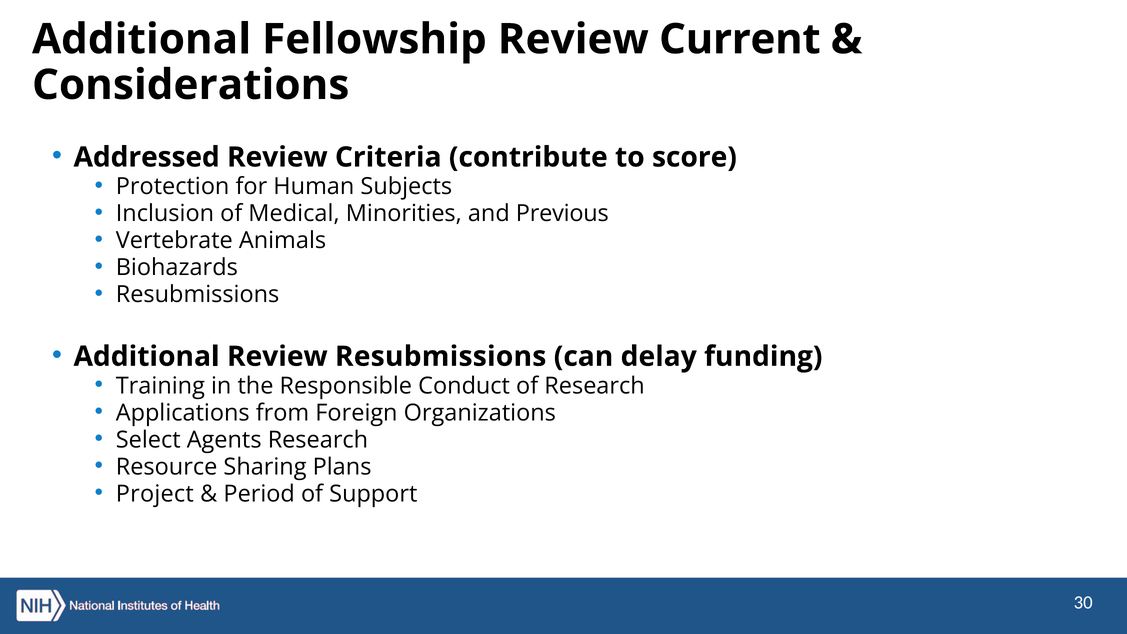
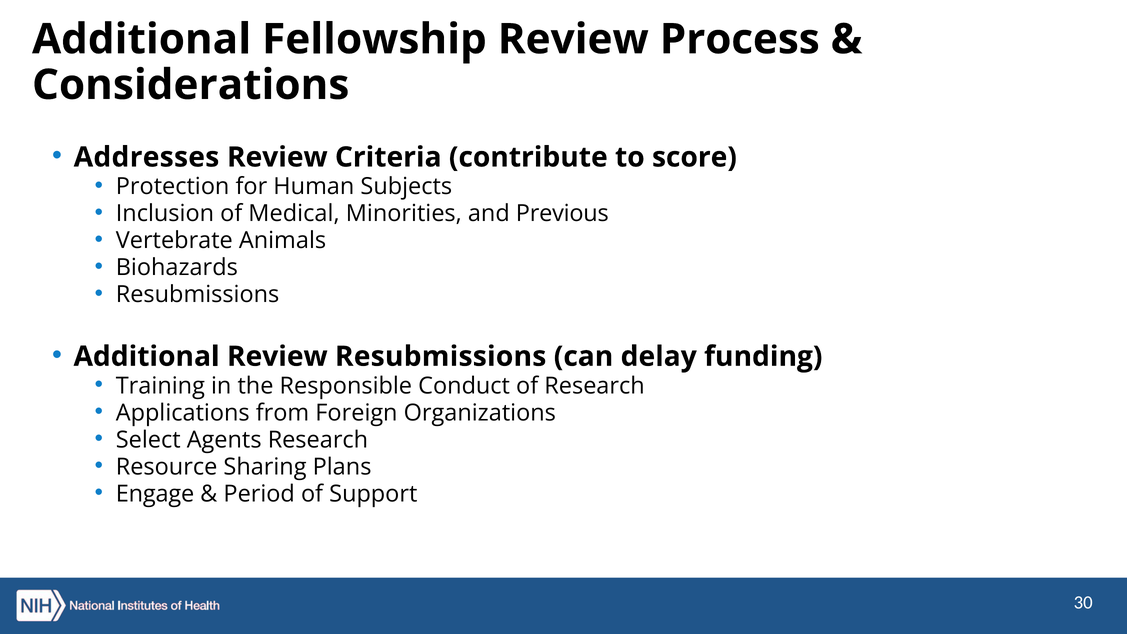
Current: Current -> Process
Addressed: Addressed -> Addresses
Project: Project -> Engage
